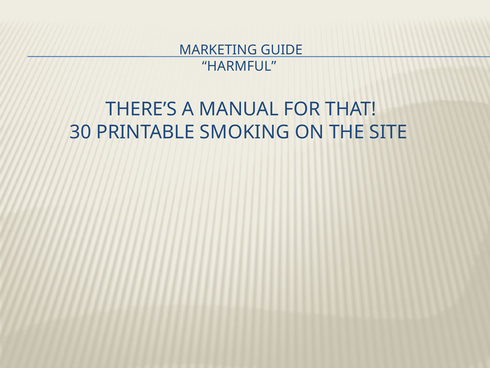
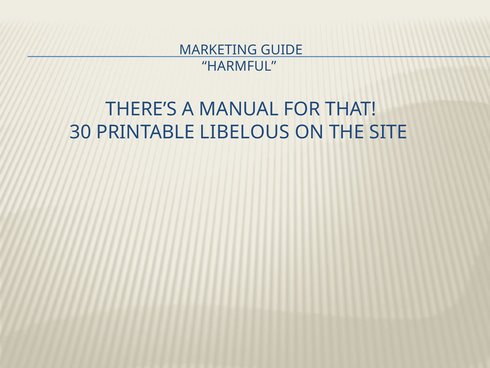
SMOKING: SMOKING -> LIBELOUS
